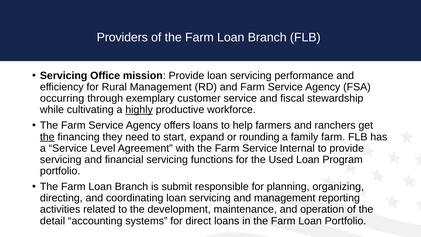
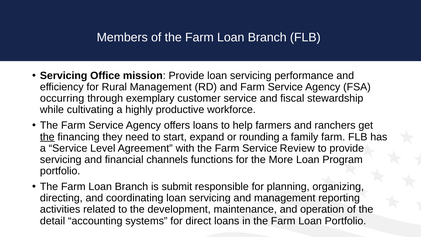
Providers: Providers -> Members
highly underline: present -> none
Internal: Internal -> Review
financial servicing: servicing -> channels
Used: Used -> More
